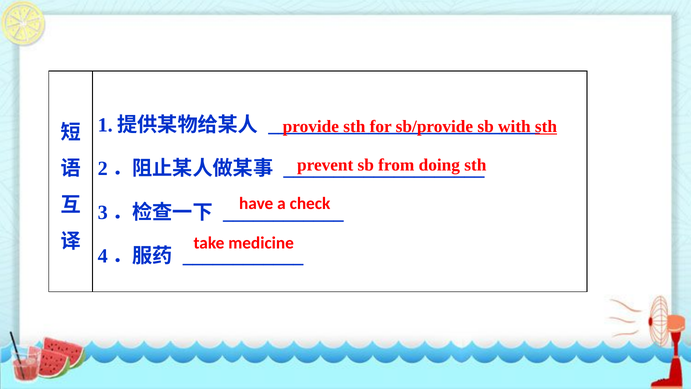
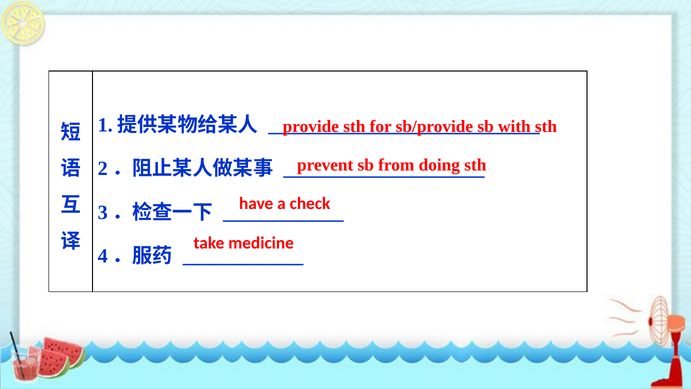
sth at (546, 126) underline: present -> none
